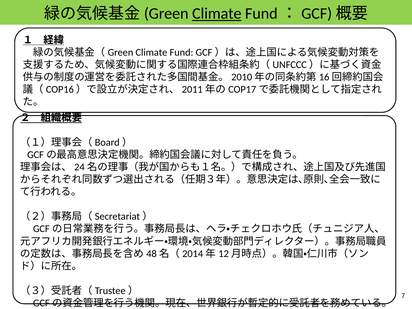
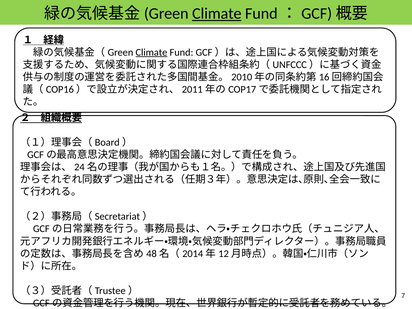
Climate at (151, 52) underline: none -> present
